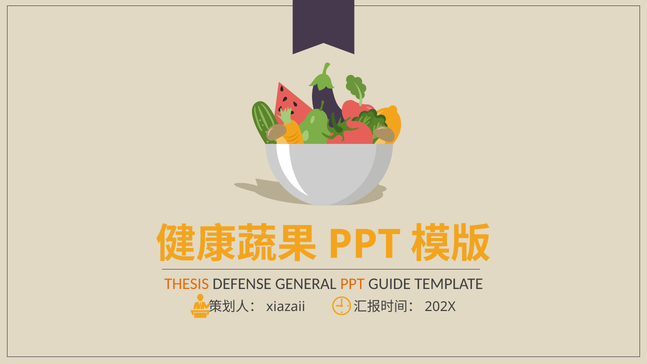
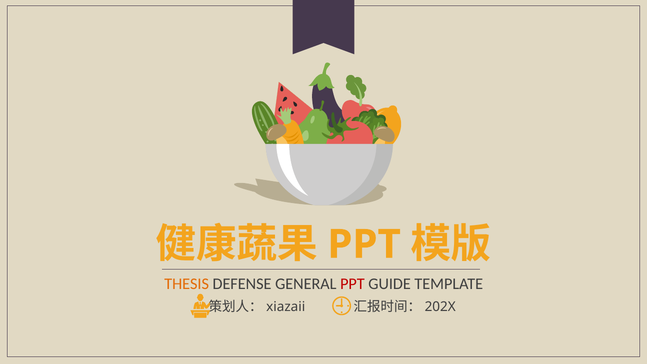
PPT at (352, 284) colour: orange -> red
